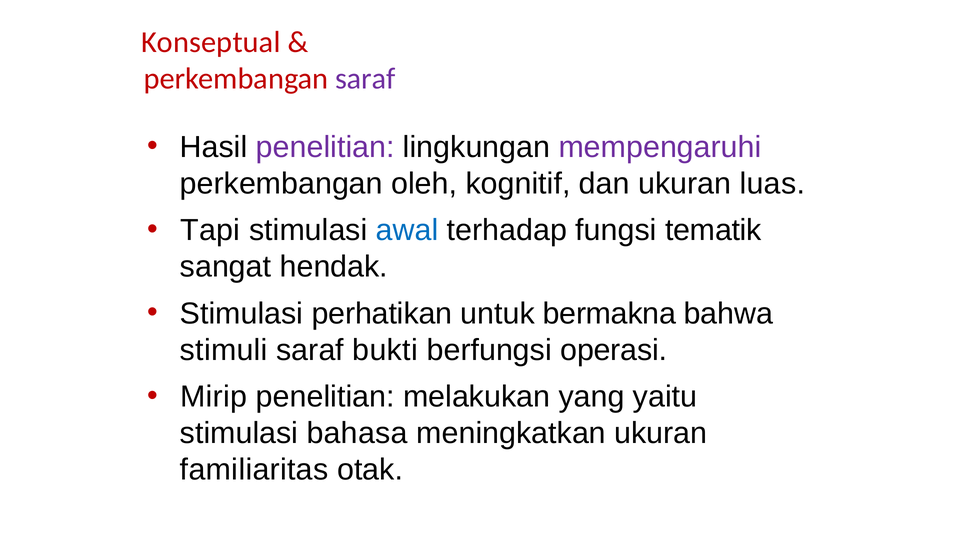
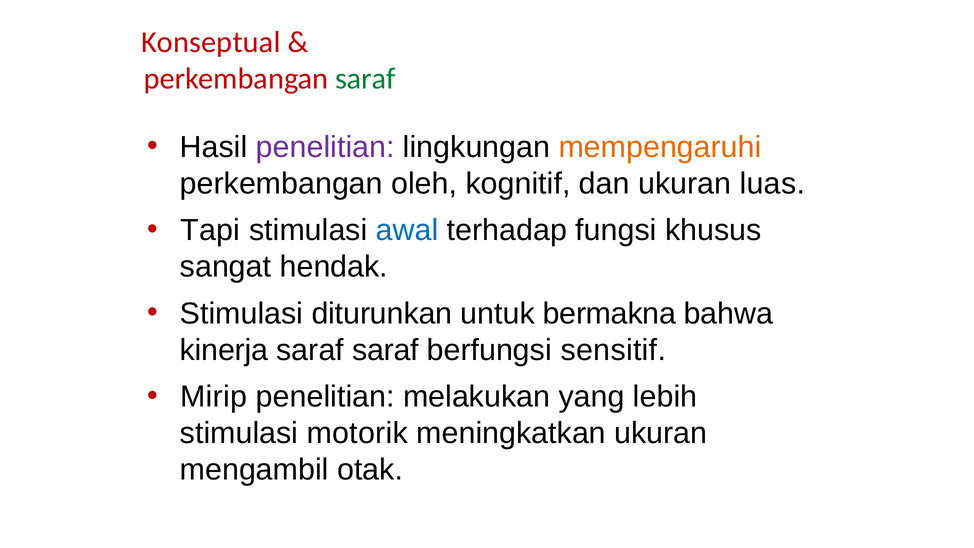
saraf at (365, 79) colour: purple -> green
mempengaruhi colour: purple -> orange
tematik: tematik -> khusus
perhatikan: perhatikan -> diturunkan
stimuli: stimuli -> kinerja
saraf bukti: bukti -> saraf
operasi: operasi -> sensitif
yaitu: yaitu -> lebih
bahasa: bahasa -> motorik
familiaritas: familiaritas -> mengambil
